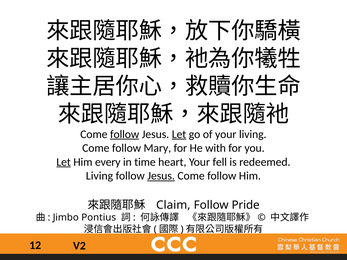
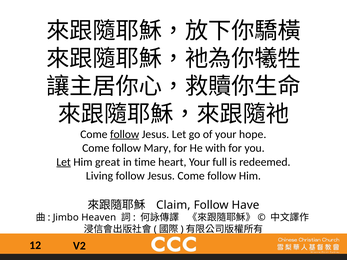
Let at (179, 134) underline: present -> none
your living: living -> hope
every: every -> great
fell: fell -> full
Jesus at (161, 176) underline: present -> none
Pride: Pride -> Have
Pontius: Pontius -> Heaven
